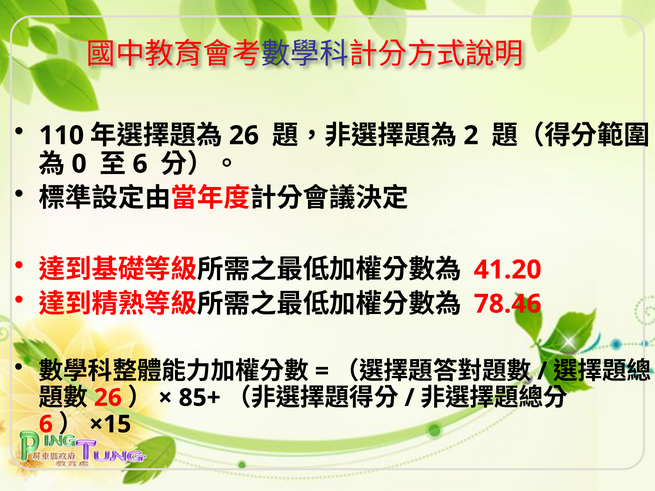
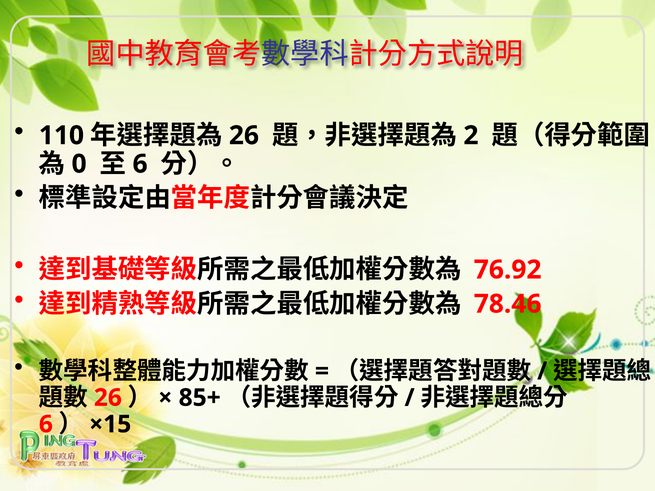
41.20: 41.20 -> 76.92
